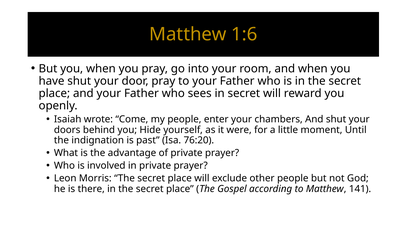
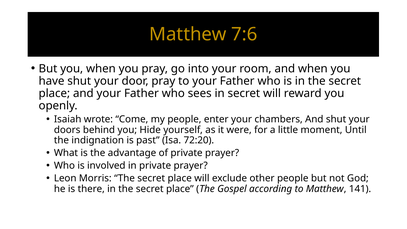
1:6: 1:6 -> 7:6
76:20: 76:20 -> 72:20
